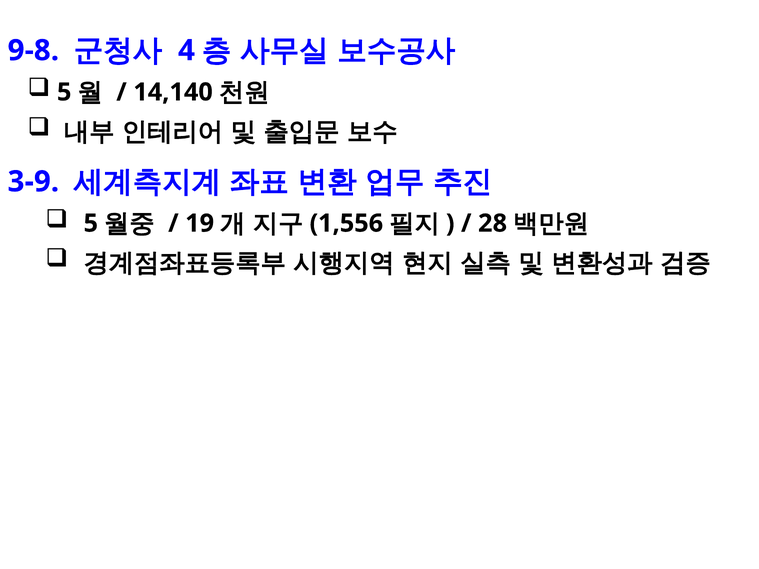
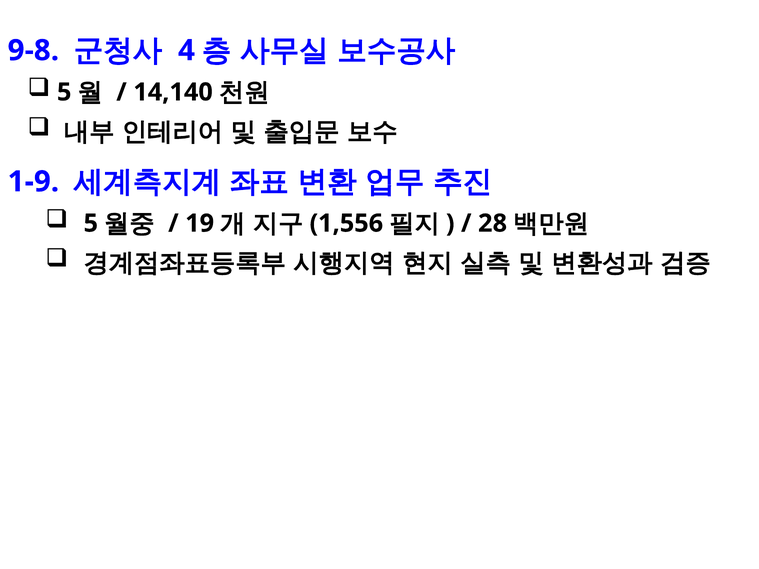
3-9: 3-9 -> 1-9
